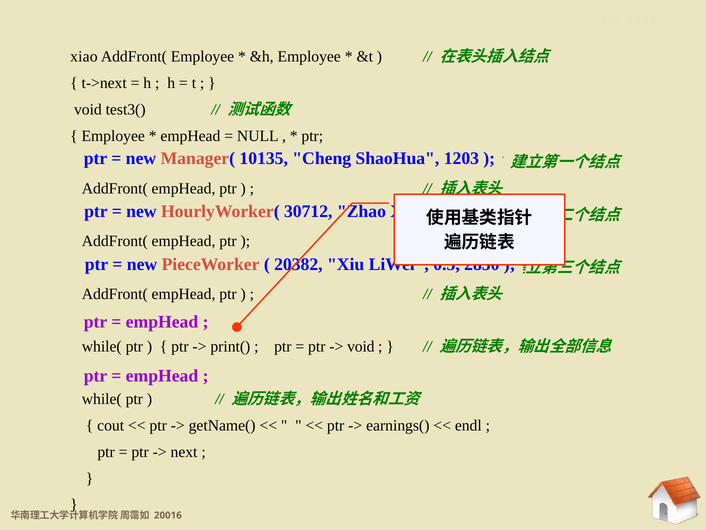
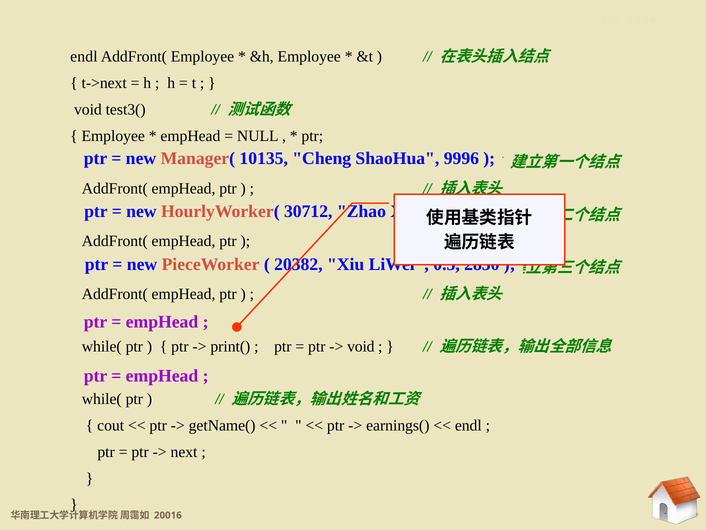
xiao at (84, 57): xiao -> endl
1203: 1203 -> 9996
